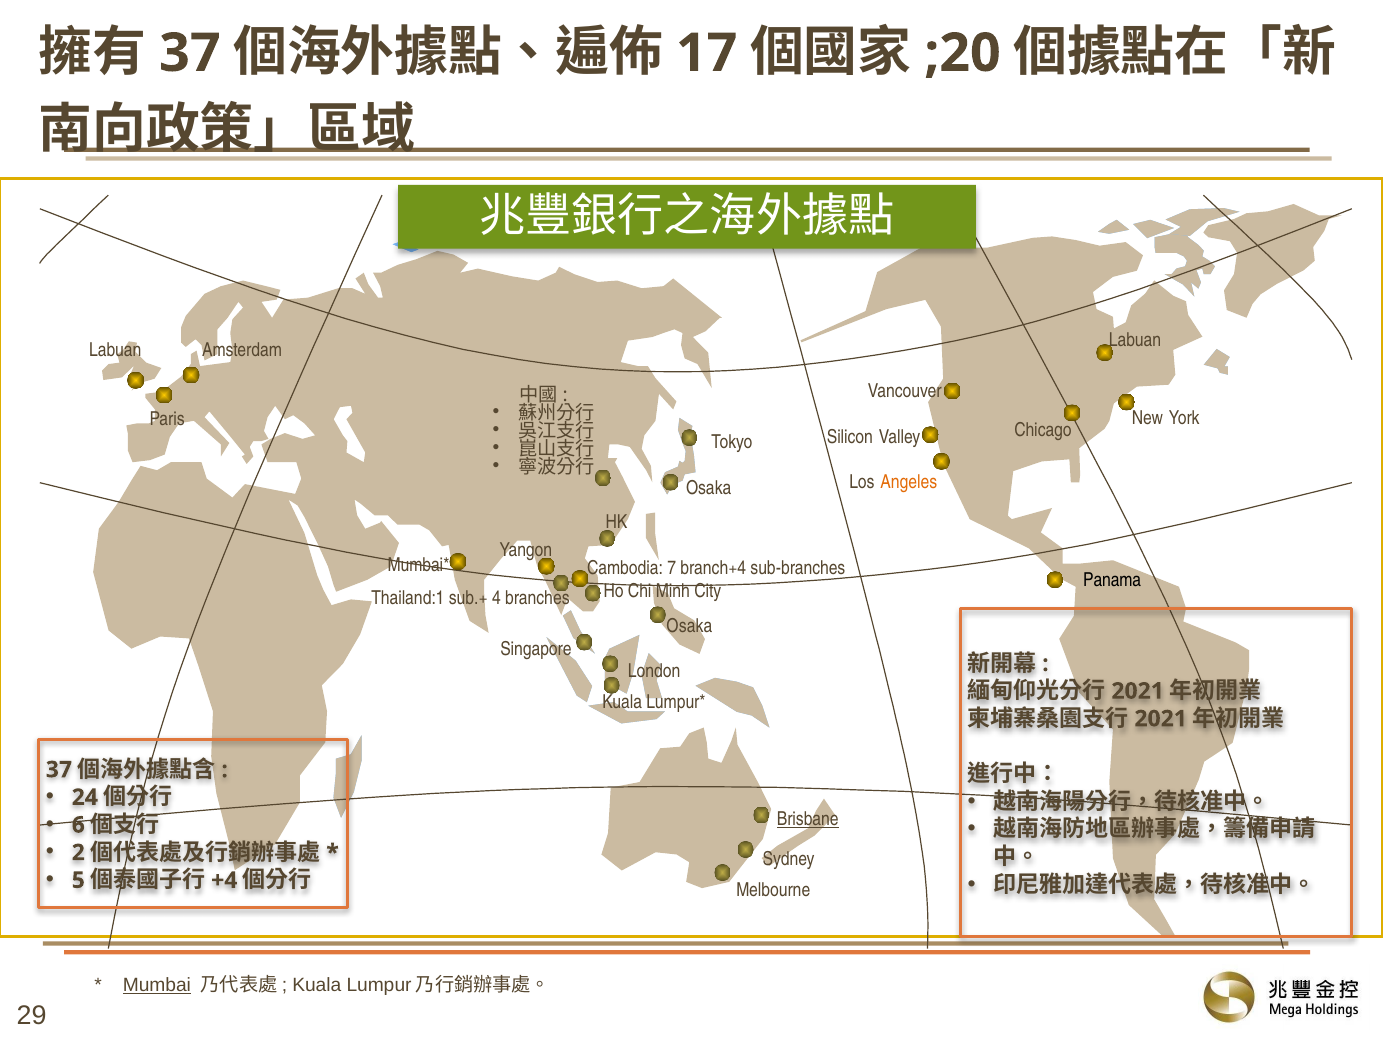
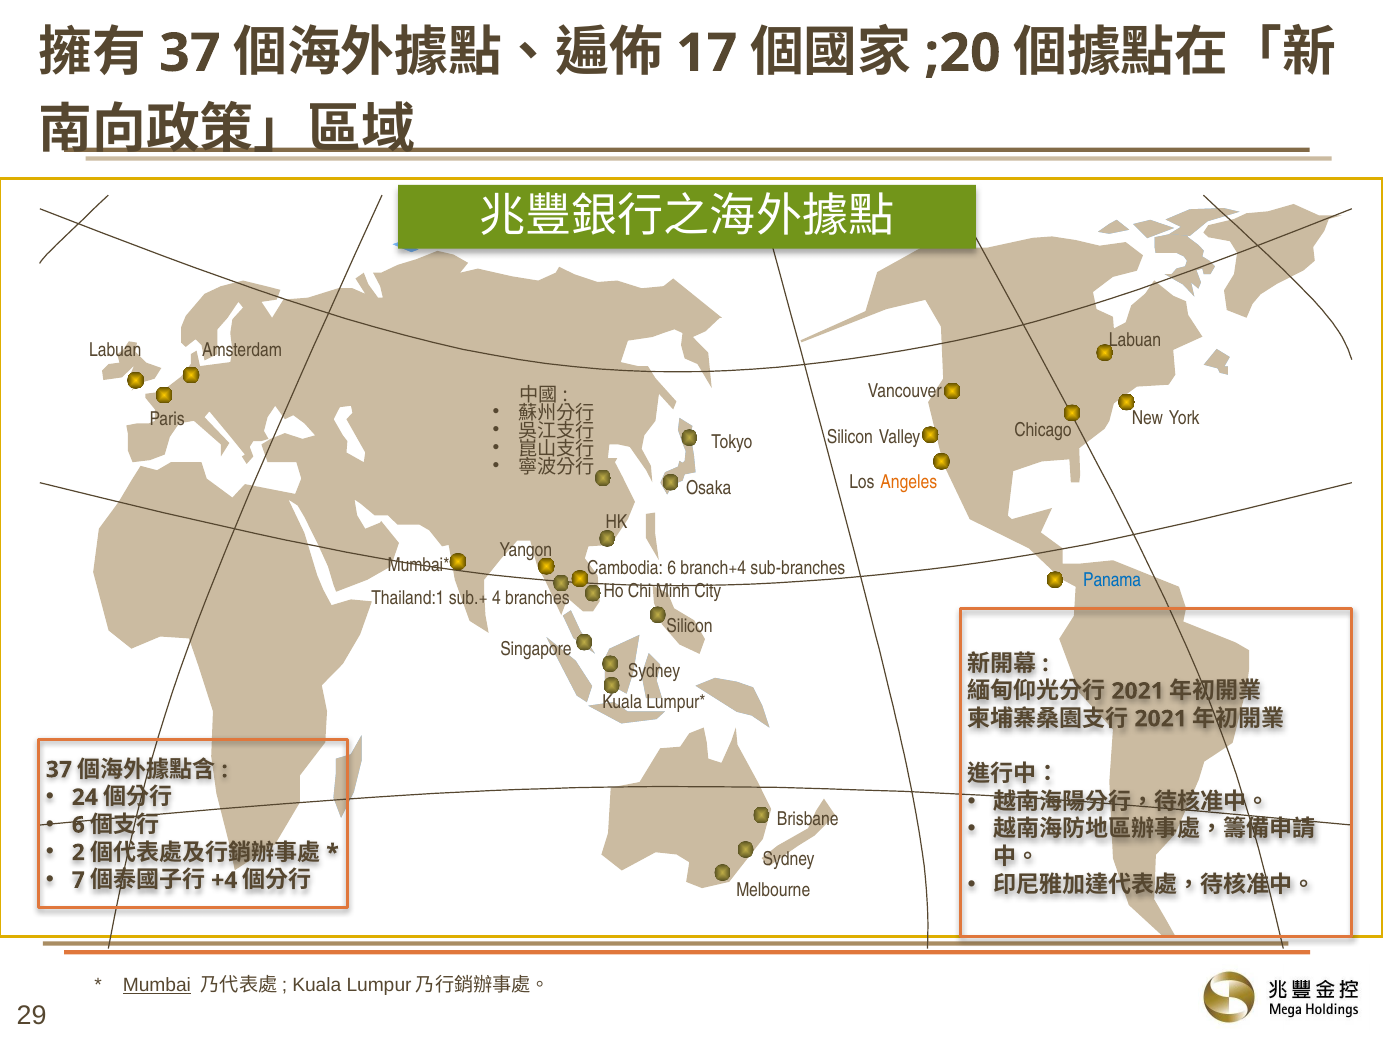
Cambodia 7: 7 -> 6
Panama colour: black -> blue
Osaka at (689, 626): Osaka -> Silicon
London at (654, 671): London -> Sydney
Brisbane underline: present -> none
5: 5 -> 7
